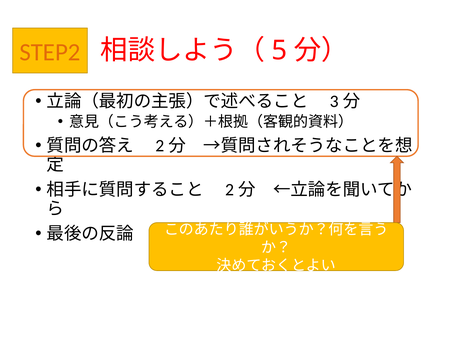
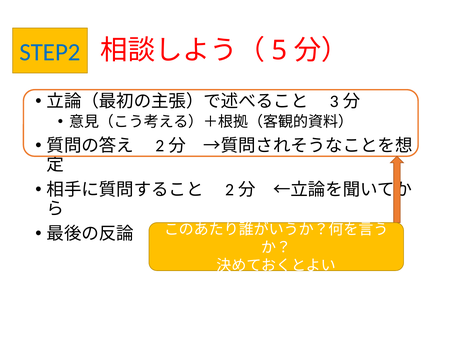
STEP2 colour: orange -> blue
